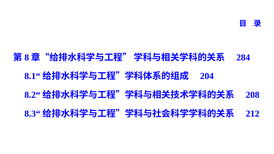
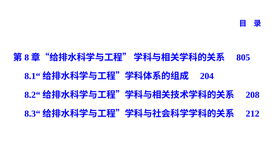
284: 284 -> 805
